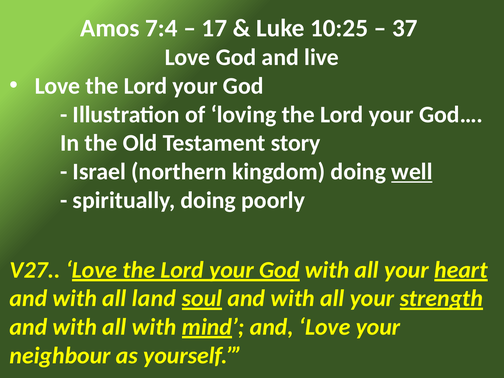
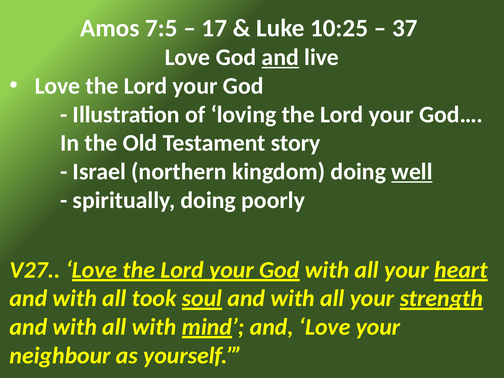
7:4: 7:4 -> 7:5
and at (280, 57) underline: none -> present
land: land -> took
